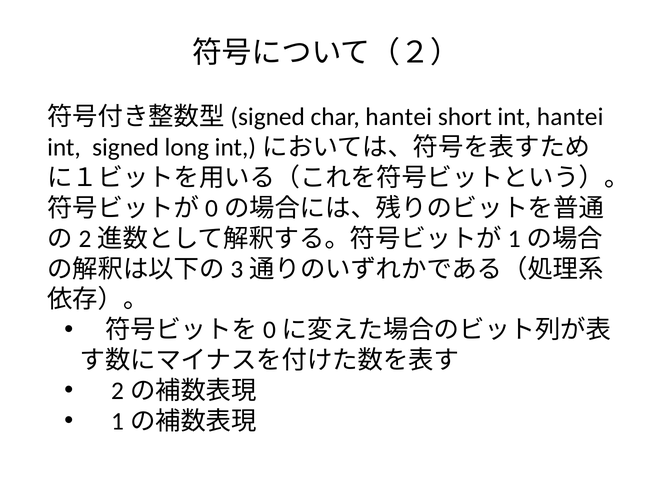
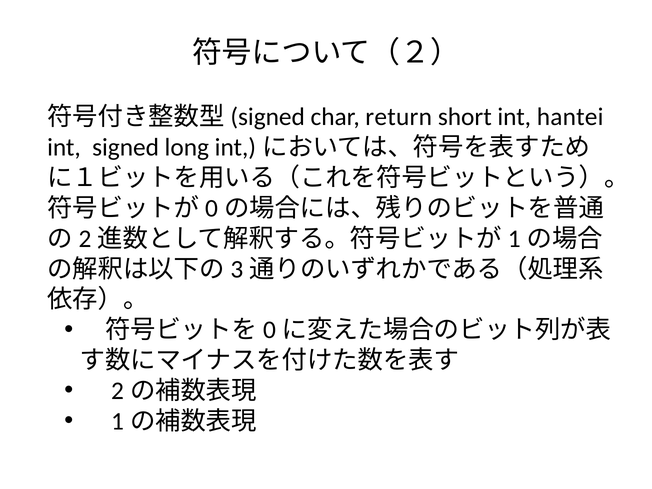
char hantei: hantei -> return
